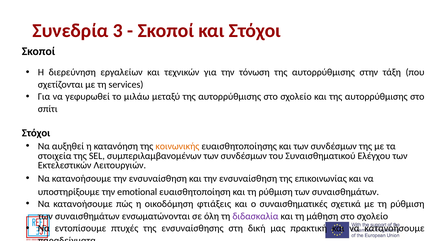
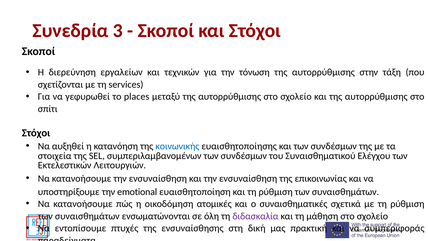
μιλάω: μιλάω -> places
κοινωνικής colour: orange -> blue
φτιάξεις: φτιάξεις -> ατομικές
και να κατανοήσουμε: κατανοήσουμε -> συμπεριφοράς
